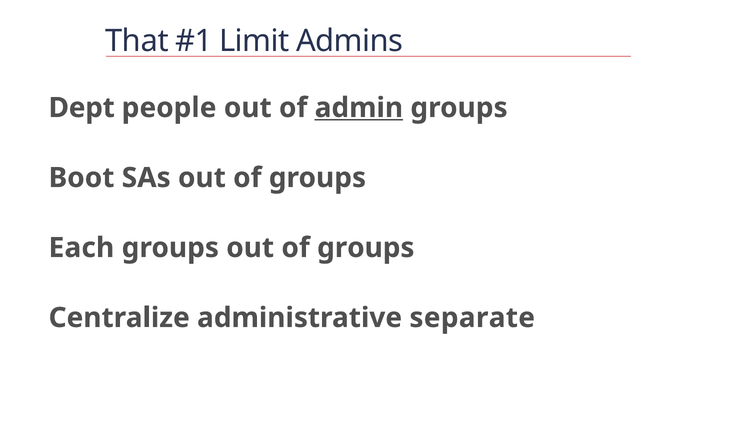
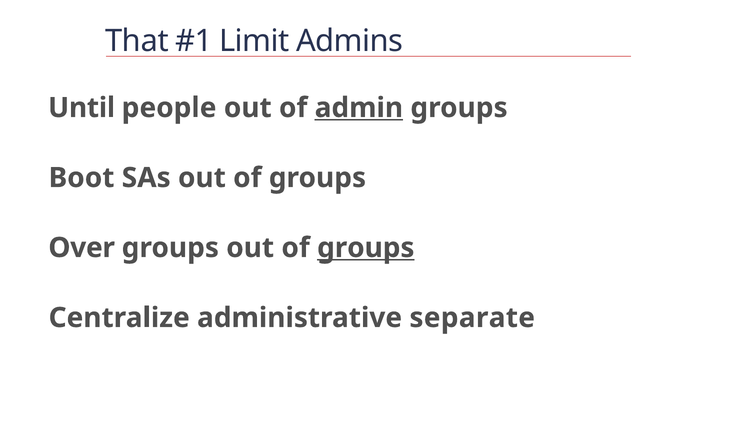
Dept: Dept -> Until
Each: Each -> Over
groups at (366, 248) underline: none -> present
